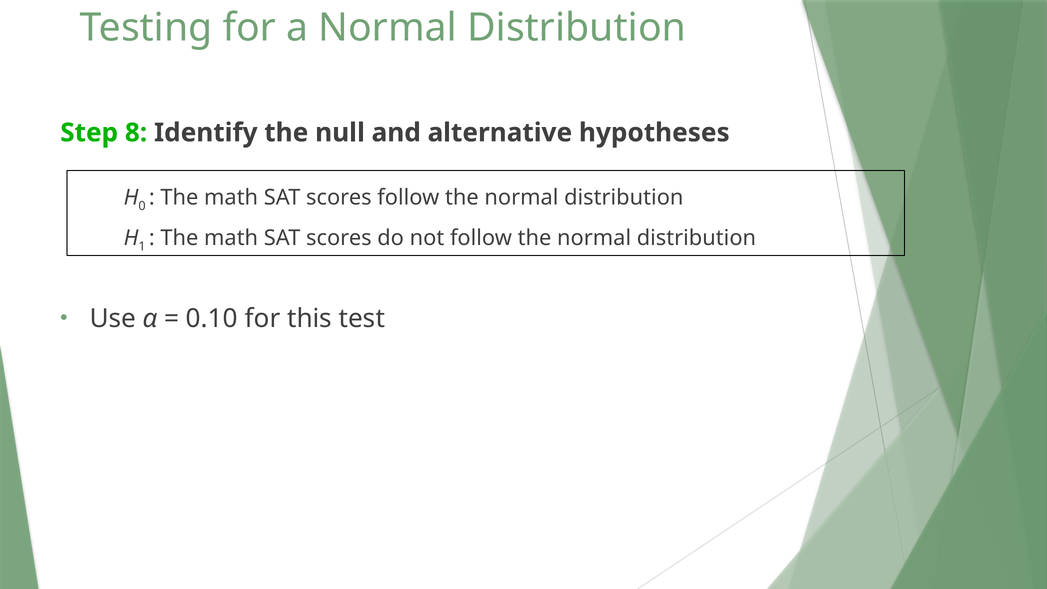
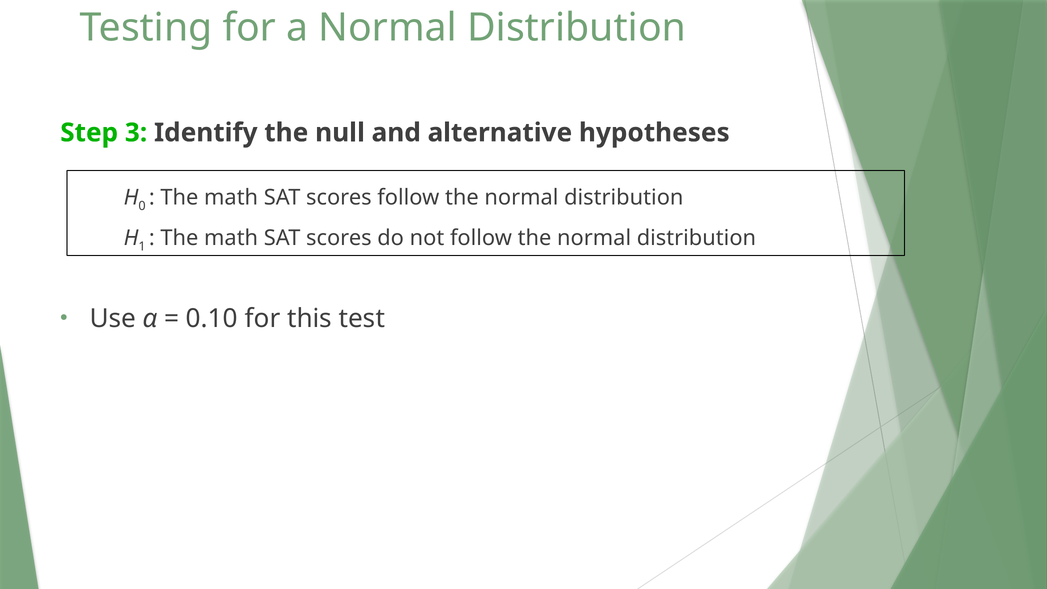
8: 8 -> 3
